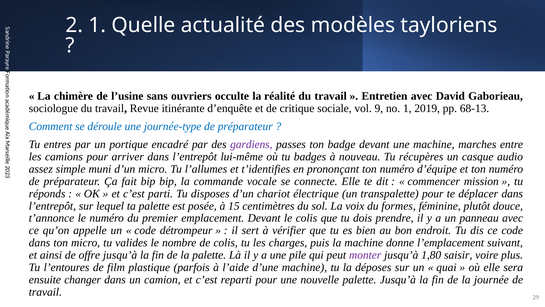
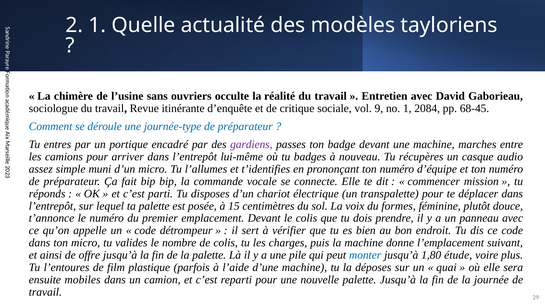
2019: 2019 -> 2084
68-13: 68-13 -> 68-45
monter colour: purple -> blue
saisir: saisir -> étude
changer: changer -> mobiles
